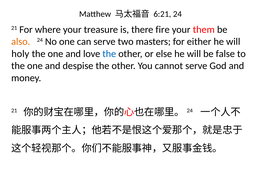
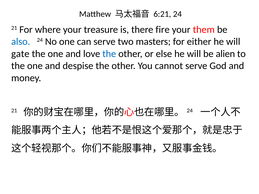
also colour: orange -> blue
holy: holy -> gate
false: false -> alien
